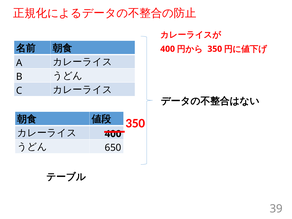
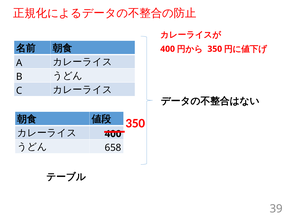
650: 650 -> 658
